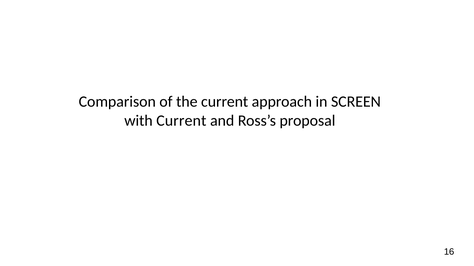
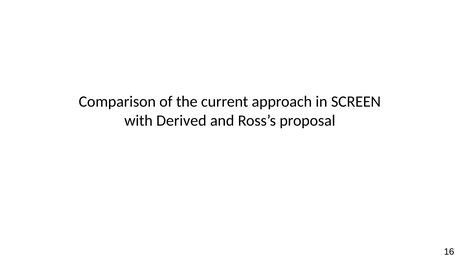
with Current: Current -> Derived
